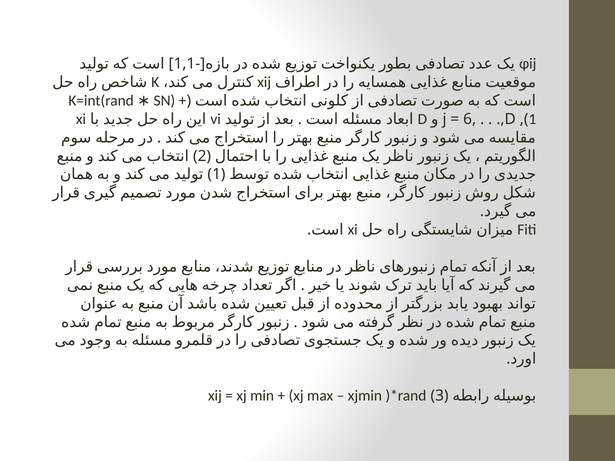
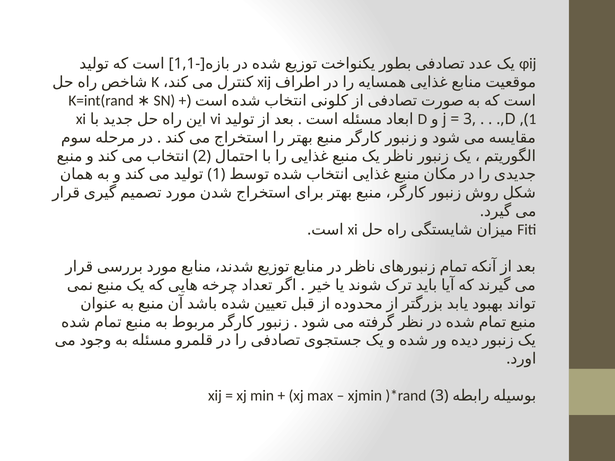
6 at (470, 119): 6 -> 3
